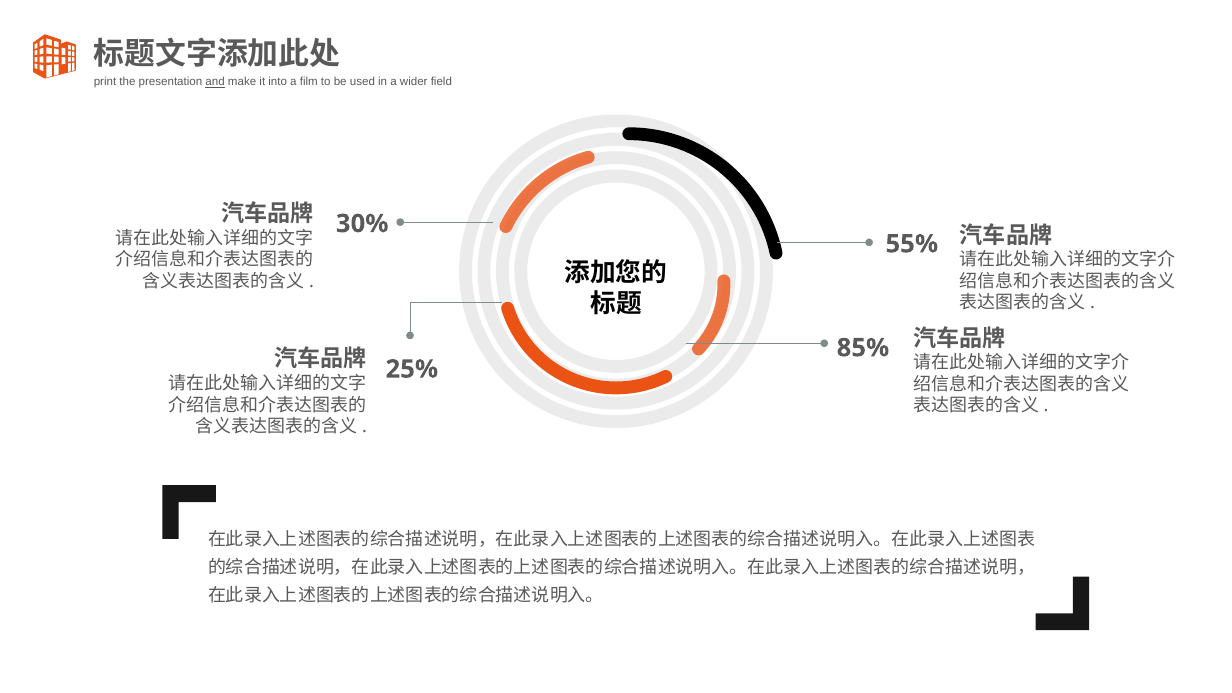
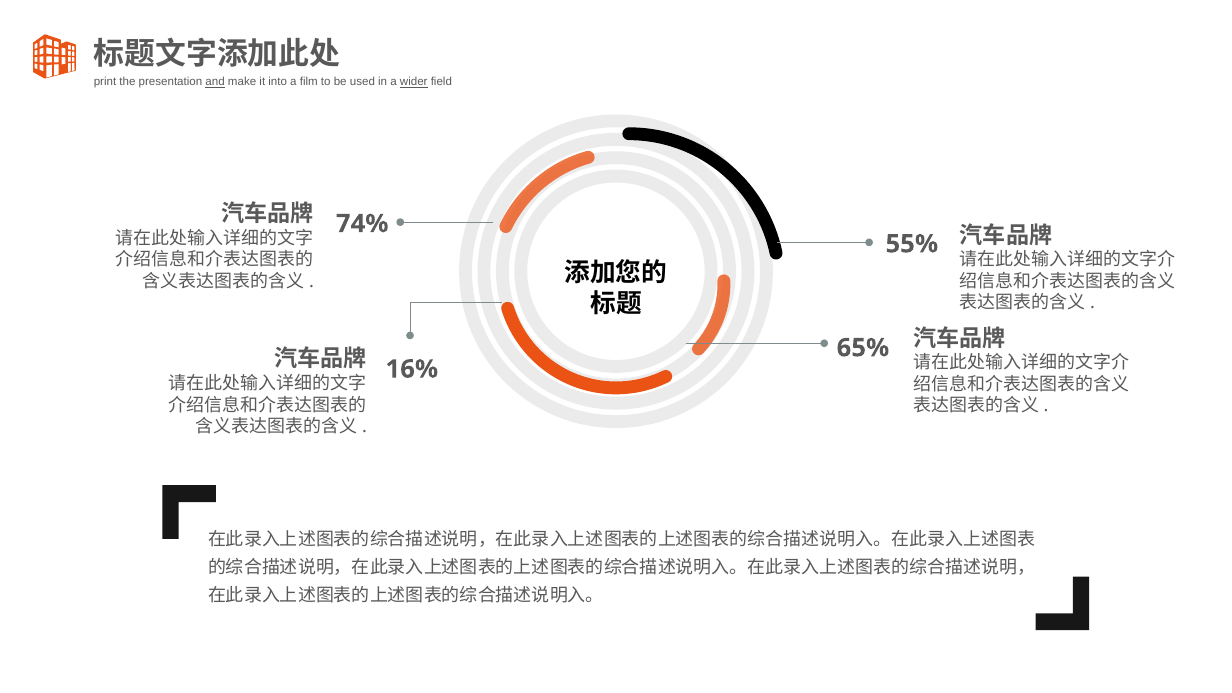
wider underline: none -> present
30%: 30% -> 74%
85%: 85% -> 65%
25%: 25% -> 16%
